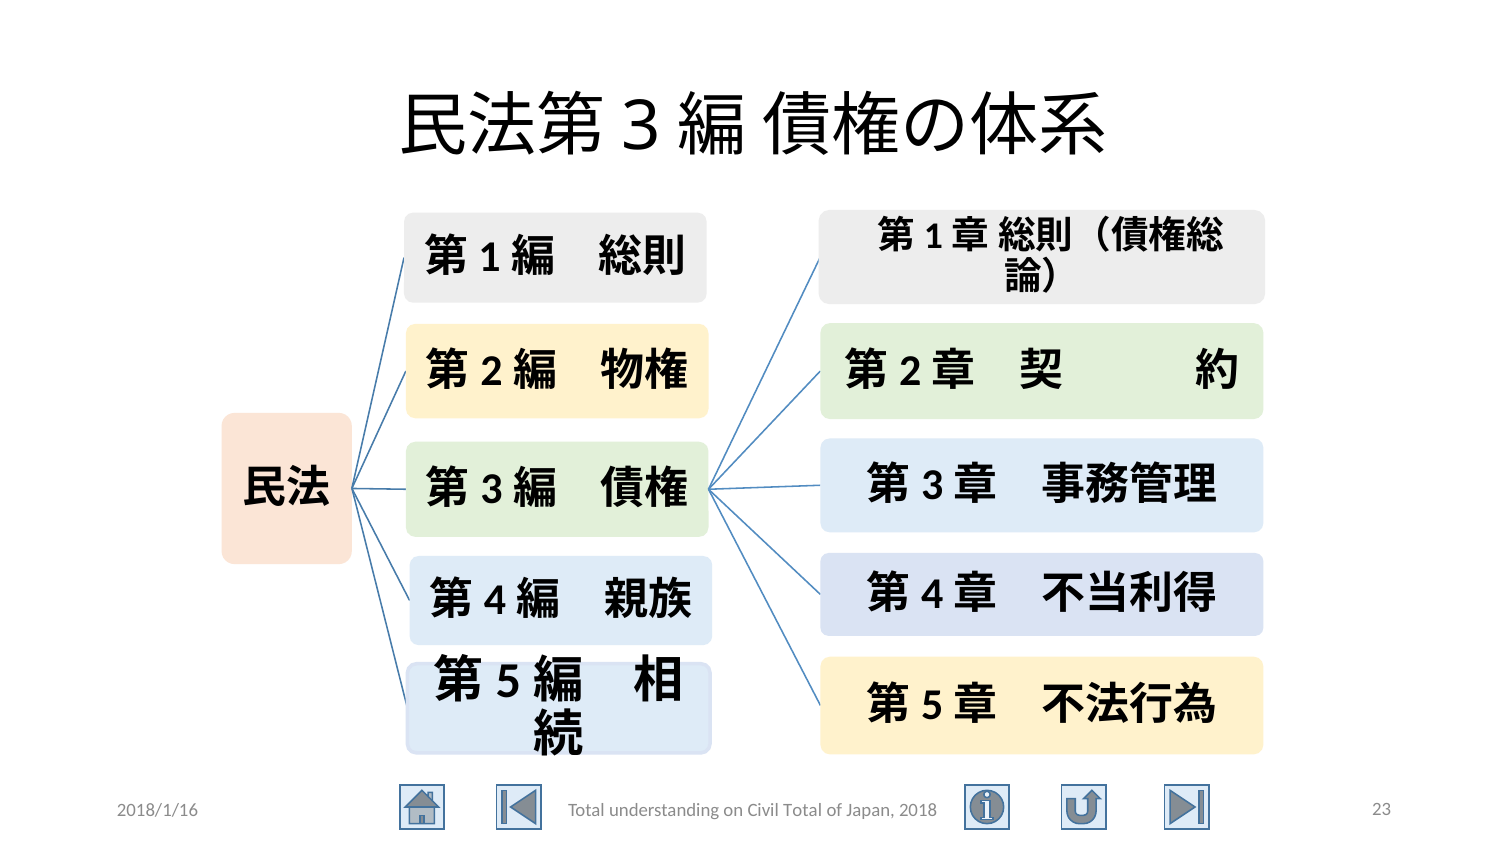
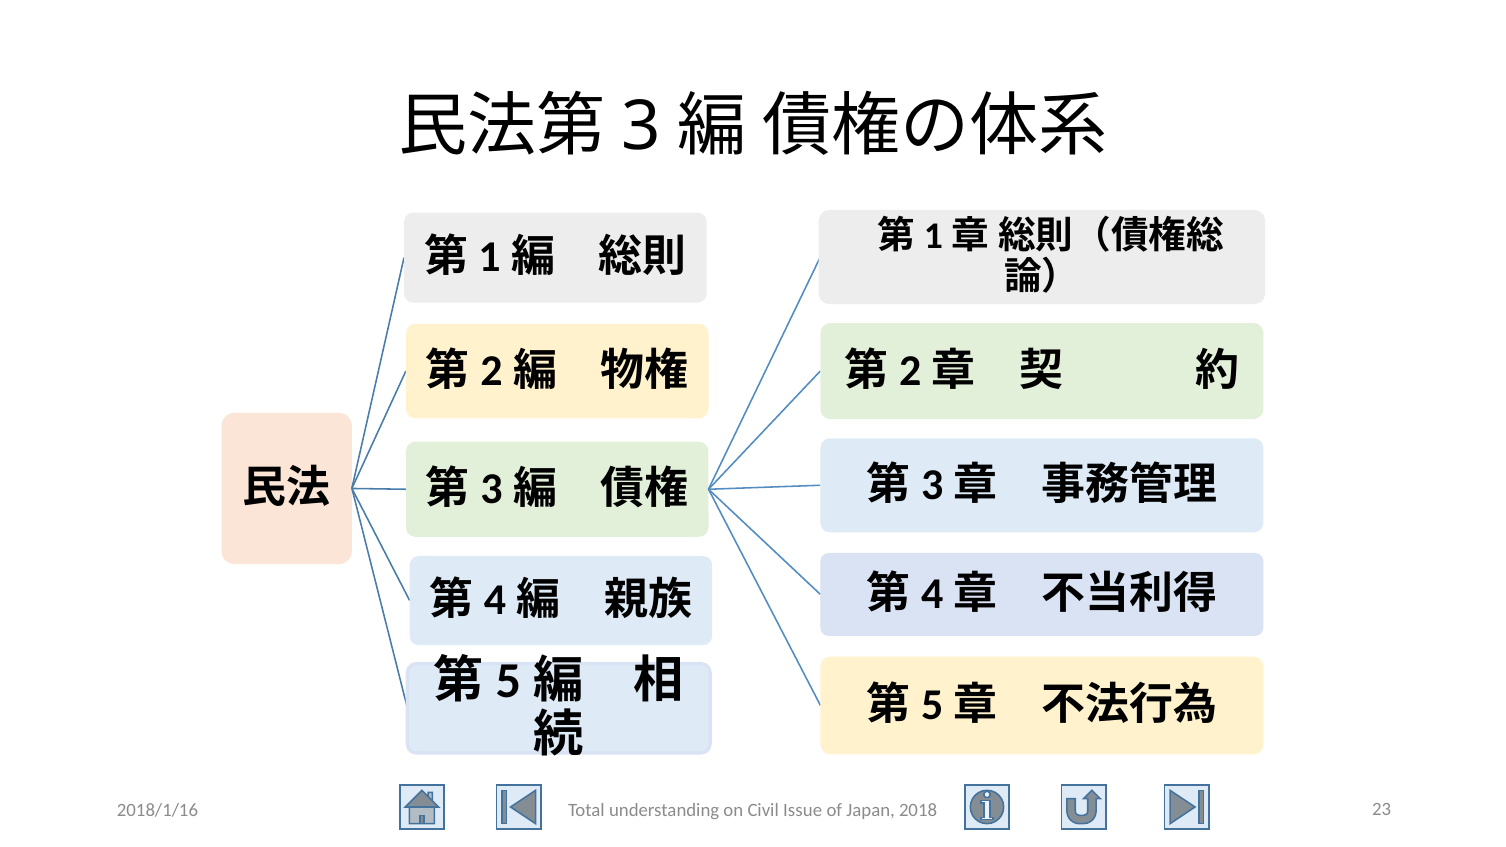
Civil Total: Total -> Issue
